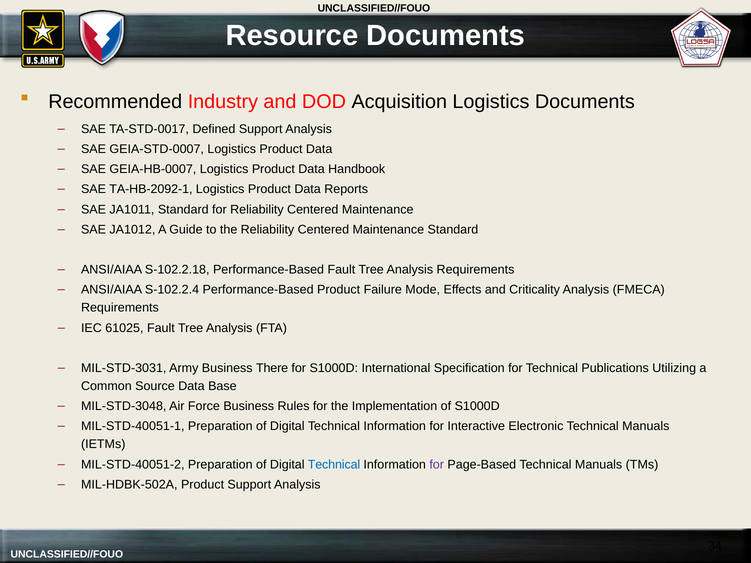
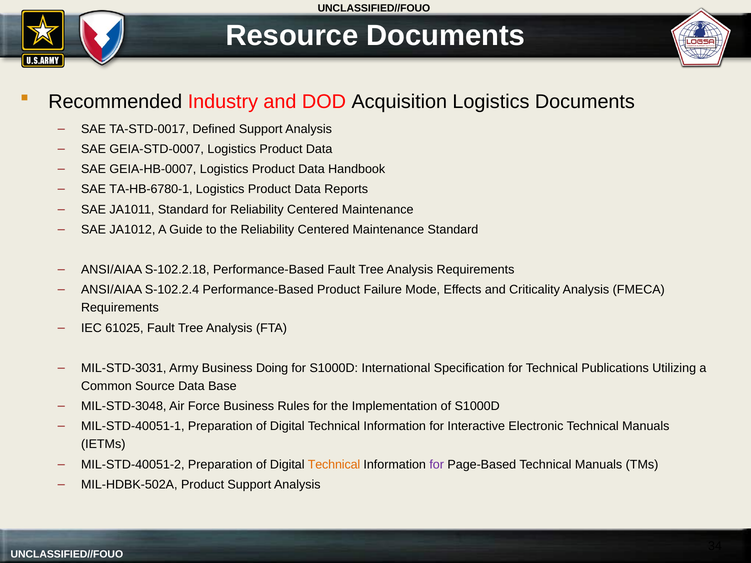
TA-HB-2092-1: TA-HB-2092-1 -> TA-HB-6780-1
There: There -> Doing
Technical at (334, 465) colour: blue -> orange
